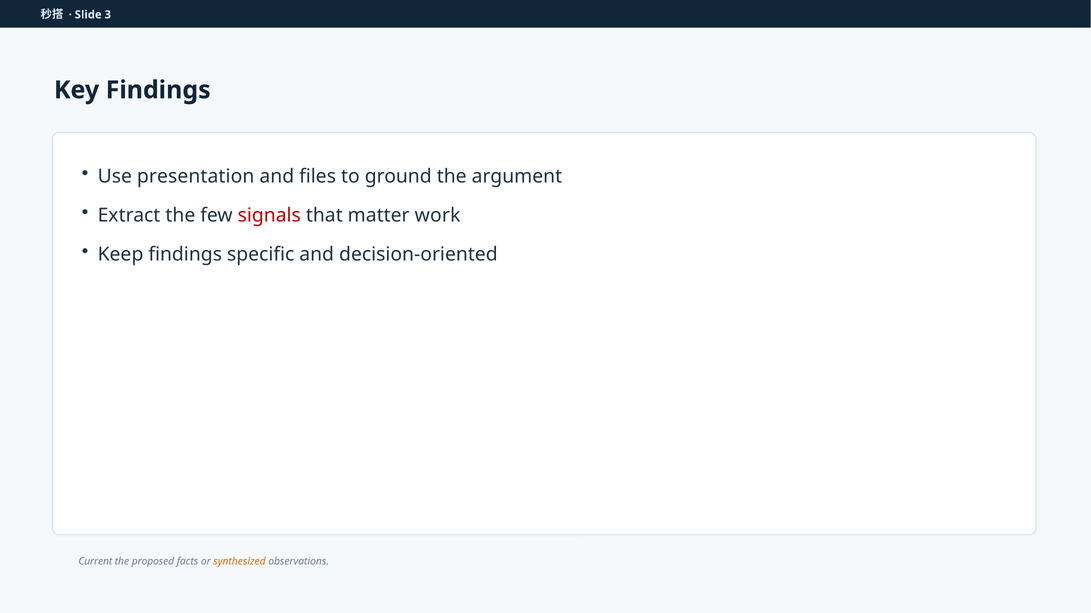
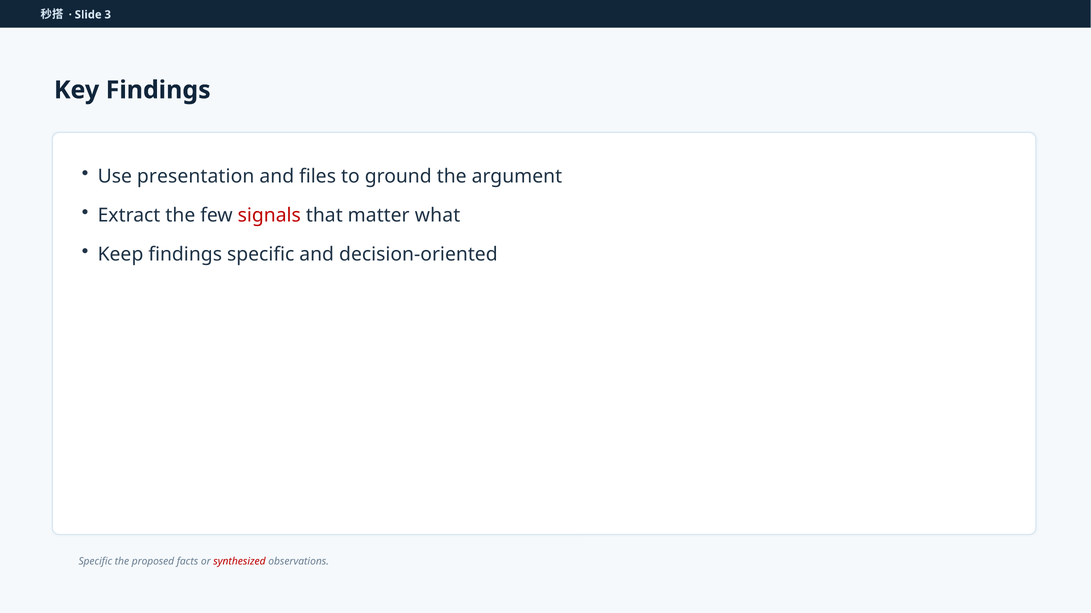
work: work -> what
Current at (95, 562): Current -> Specific
synthesized colour: orange -> red
